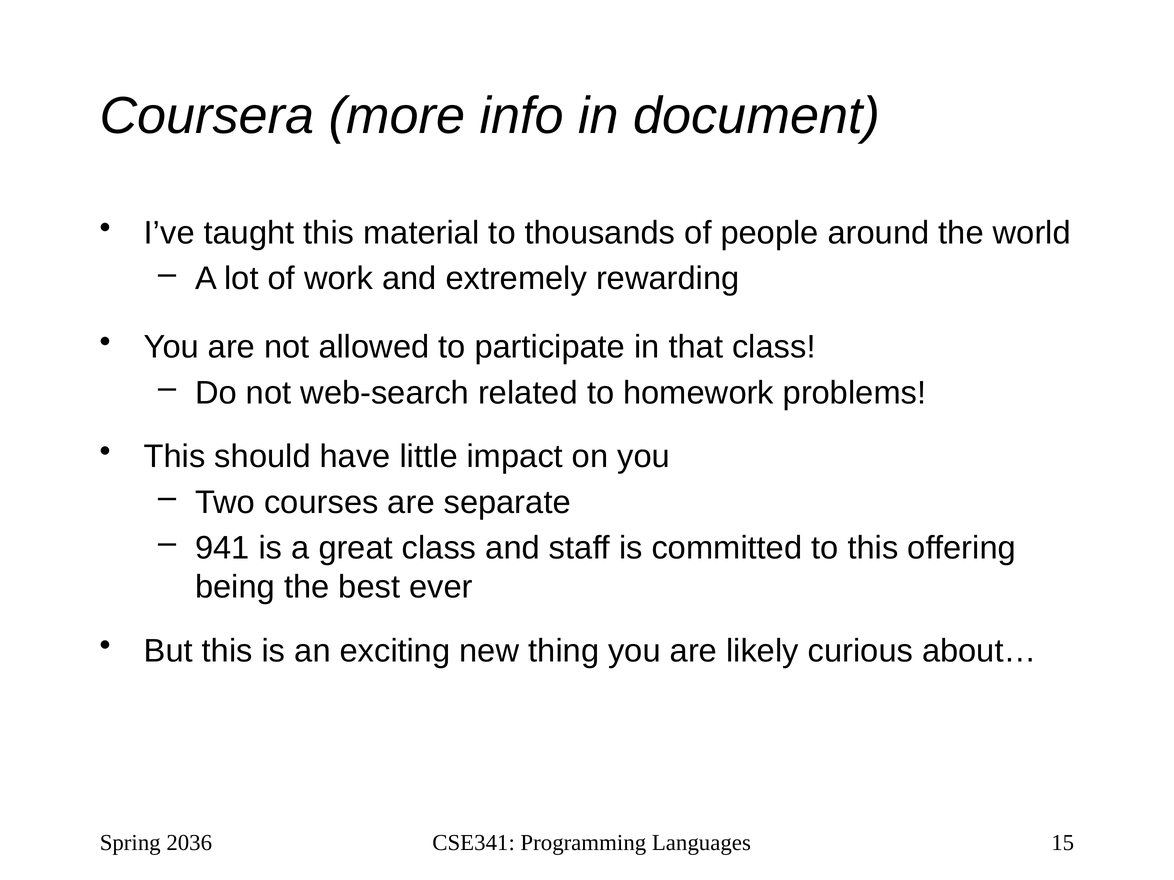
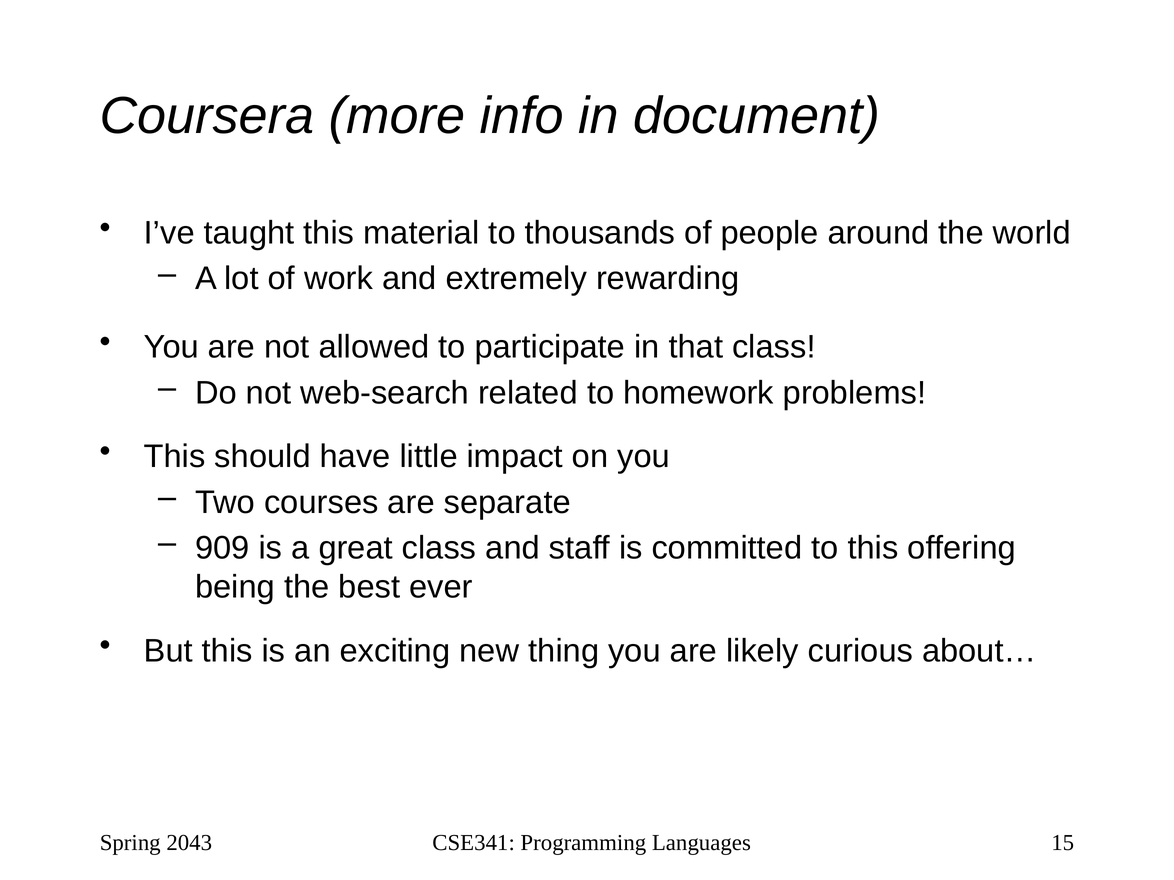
941: 941 -> 909
2036: 2036 -> 2043
